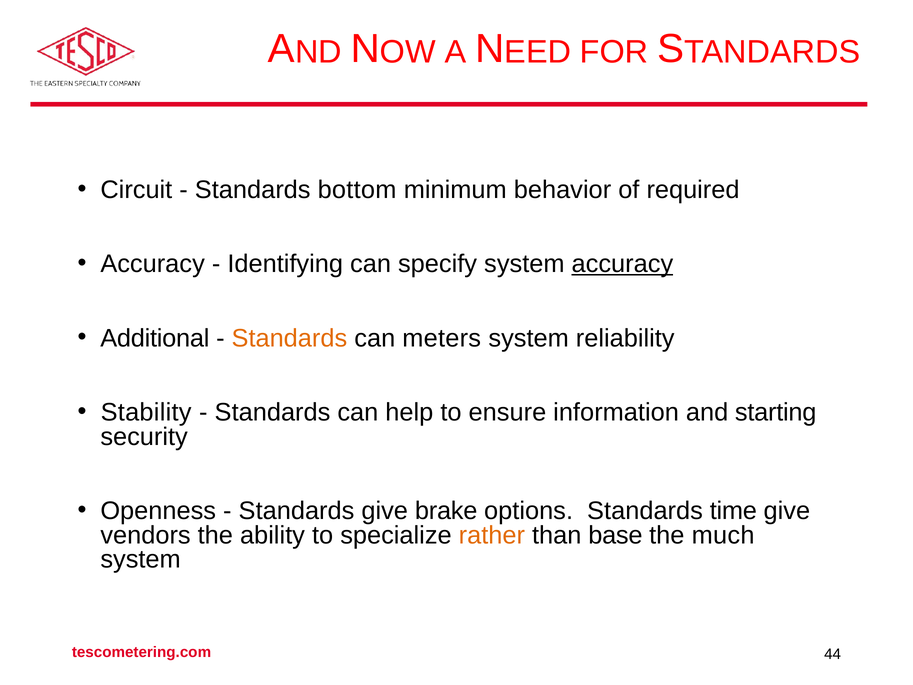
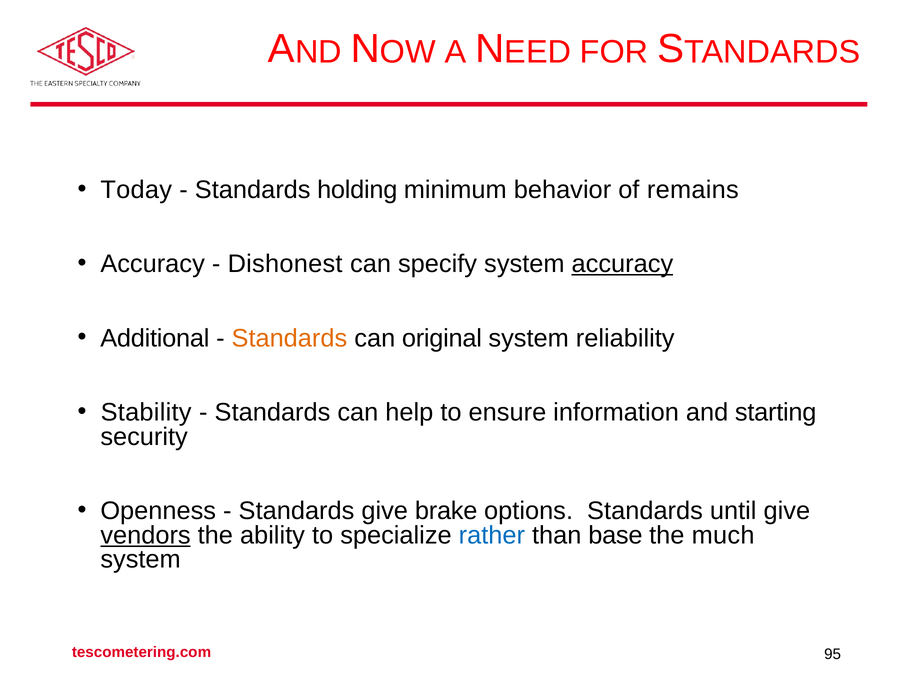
Circuit: Circuit -> Today
bottom: bottom -> holding
required: required -> remains
Identifying: Identifying -> Dishonest
meters: meters -> original
time: time -> until
vendors underline: none -> present
rather colour: orange -> blue
44: 44 -> 95
